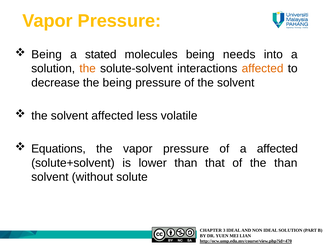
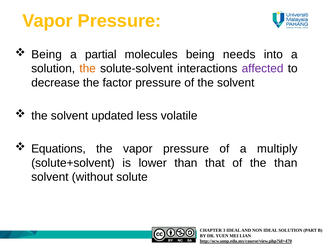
stated: stated -> partial
affected at (263, 68) colour: orange -> purple
the being: being -> factor
solvent affected: affected -> updated
a affected: affected -> multiply
